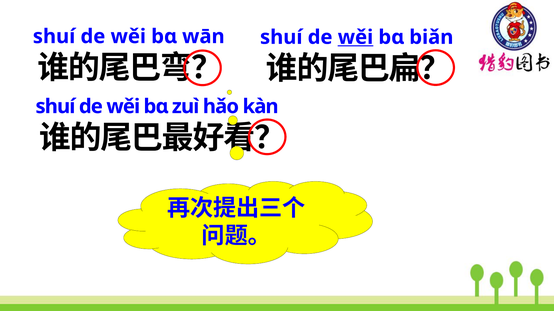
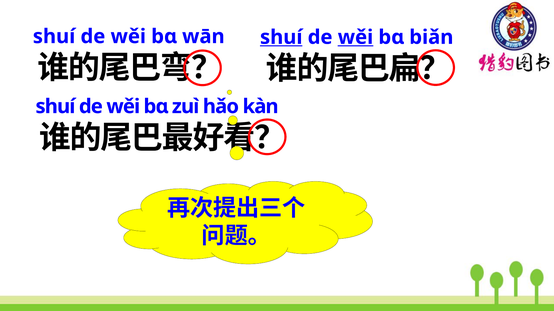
shuí at (281, 37) underline: none -> present
